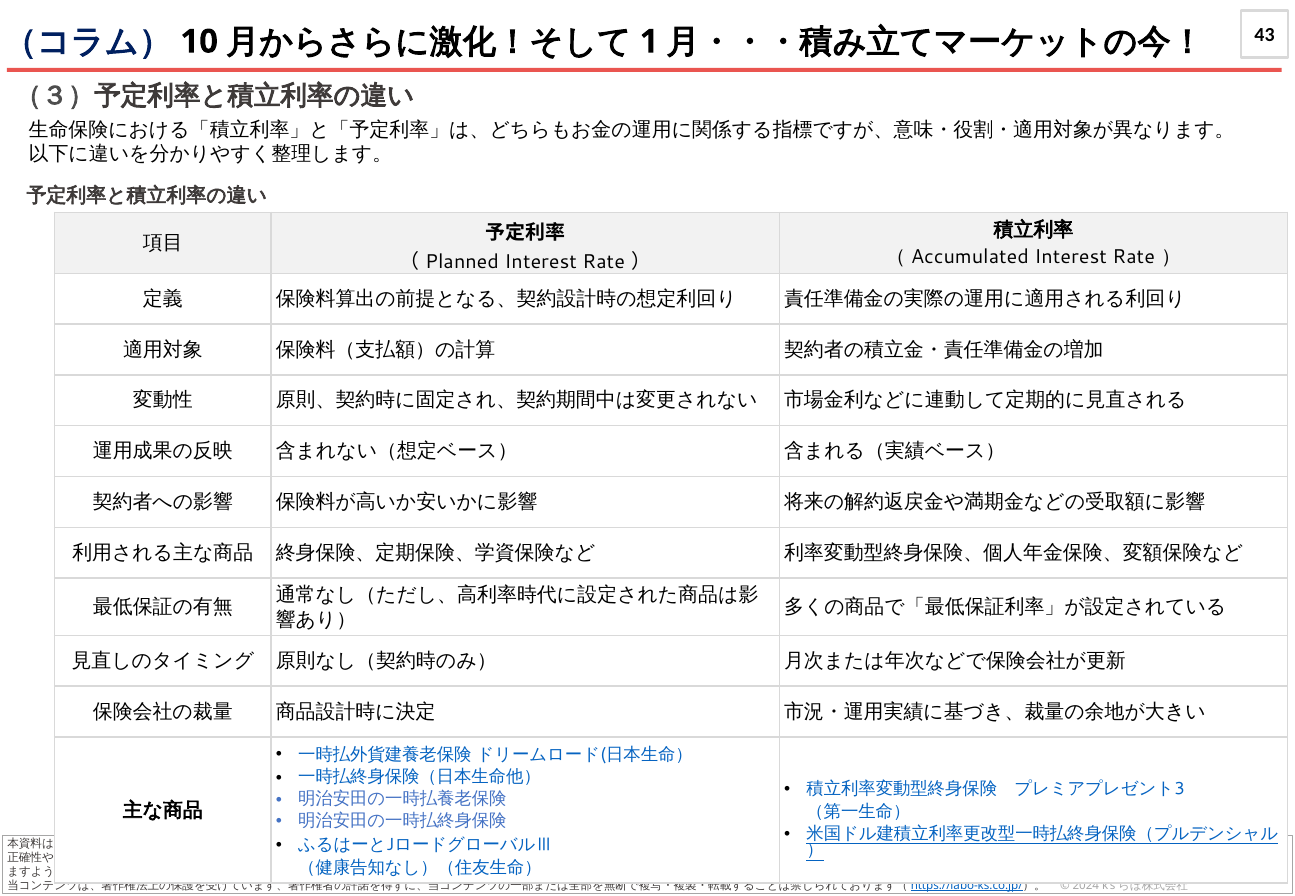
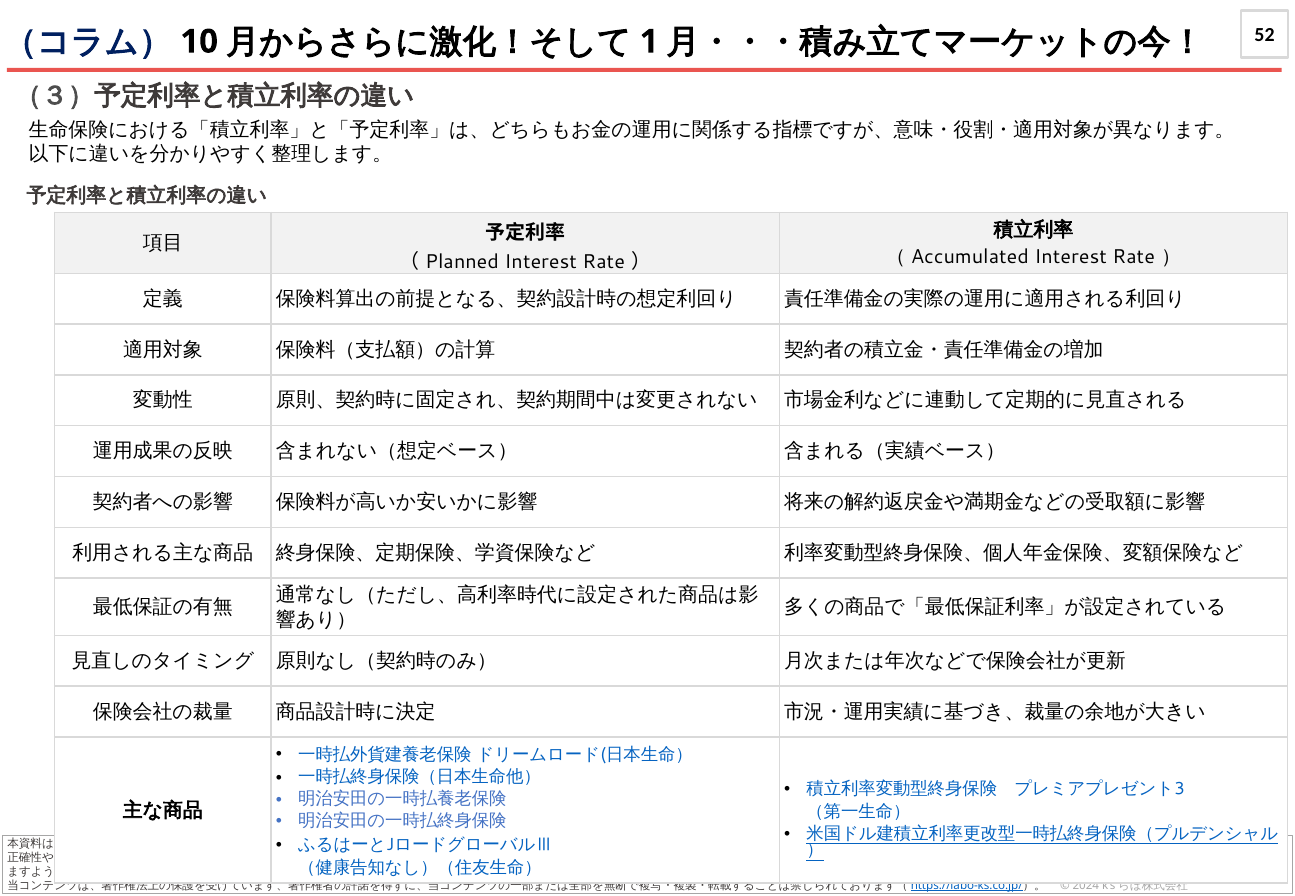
43: 43 -> 52
